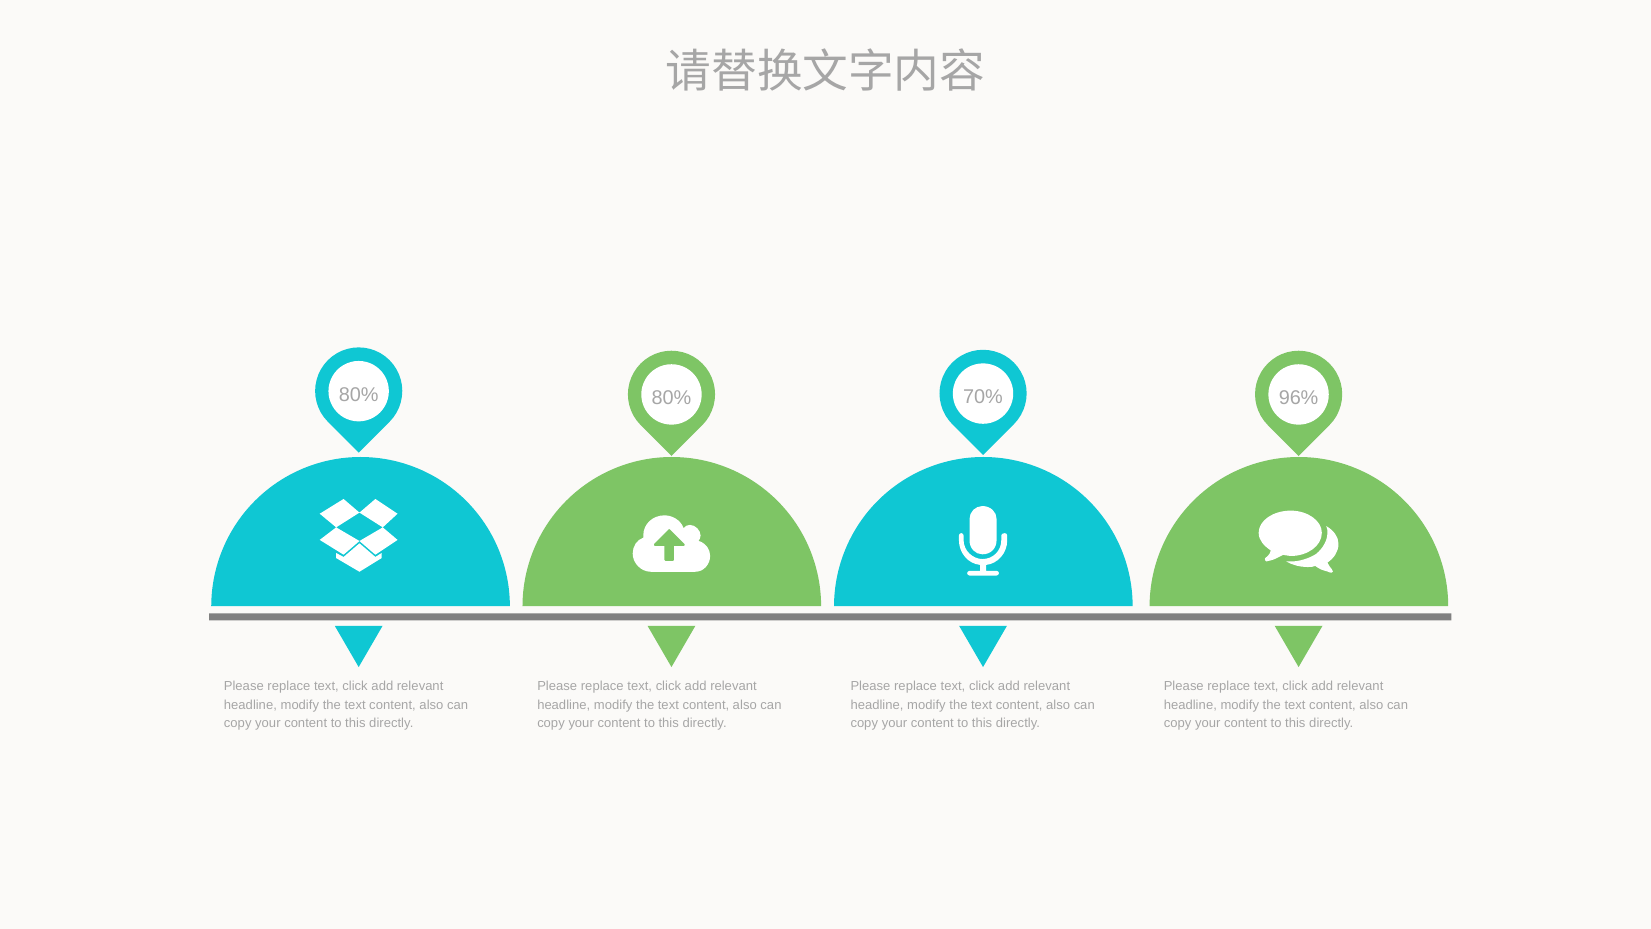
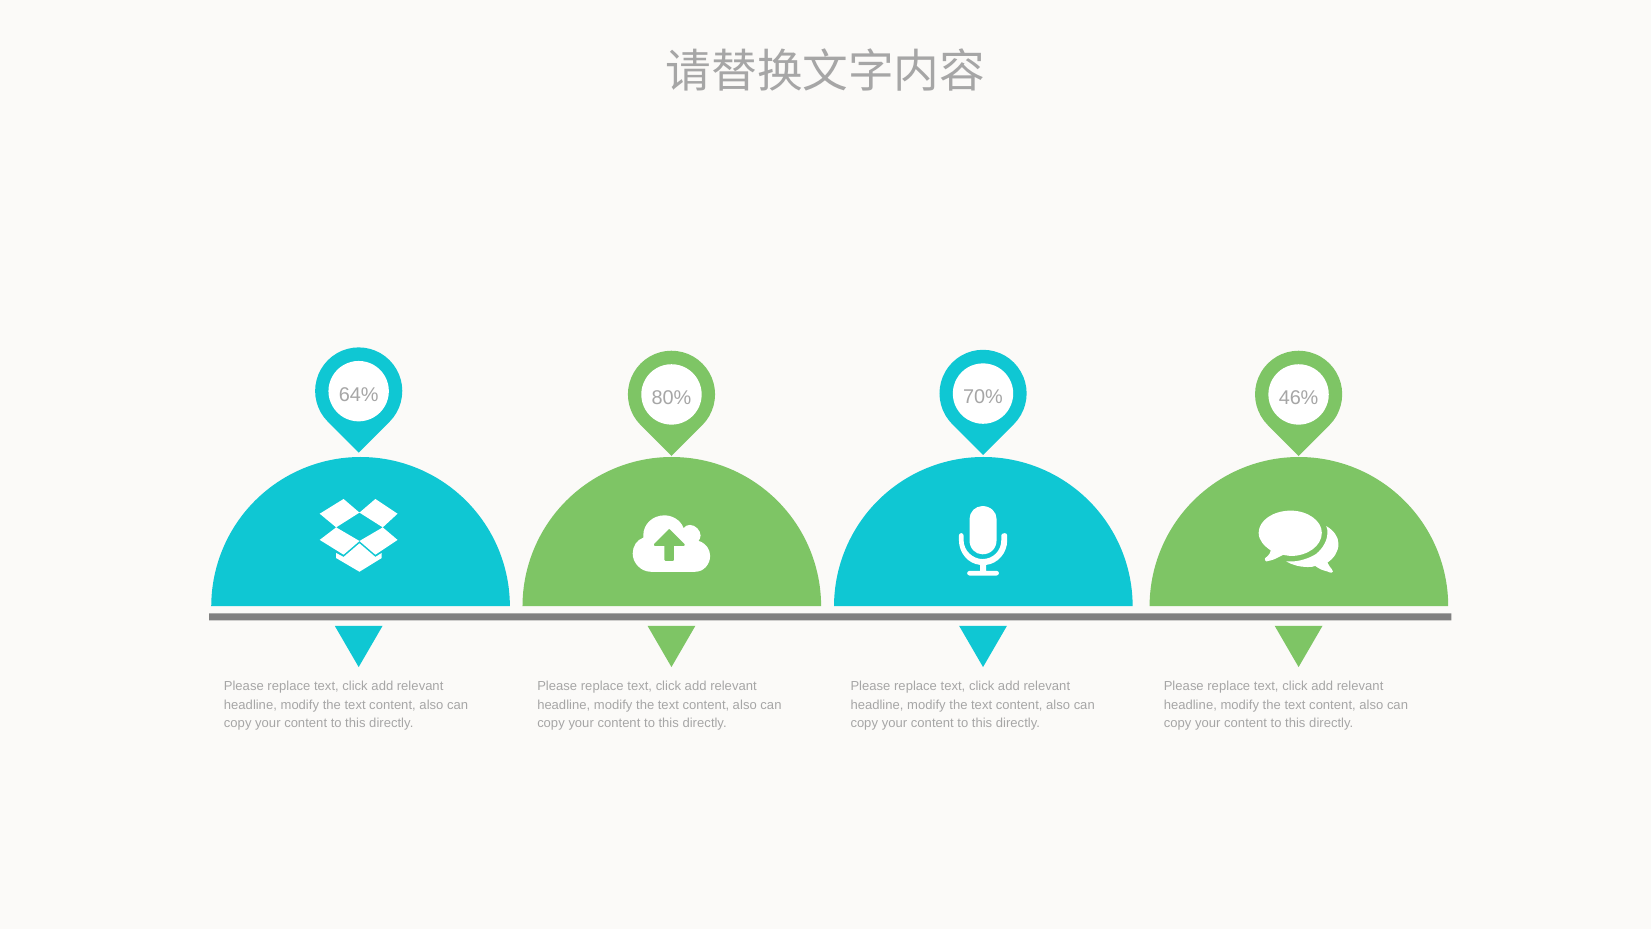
80% at (359, 395): 80% -> 64%
96%: 96% -> 46%
